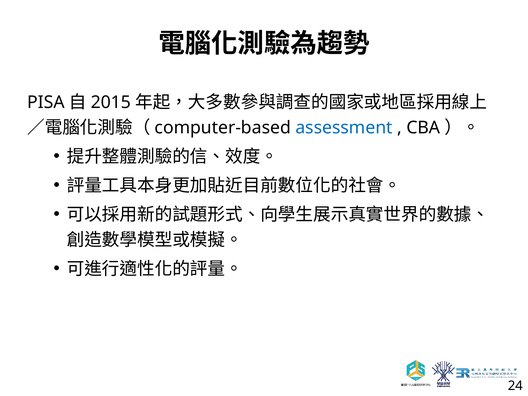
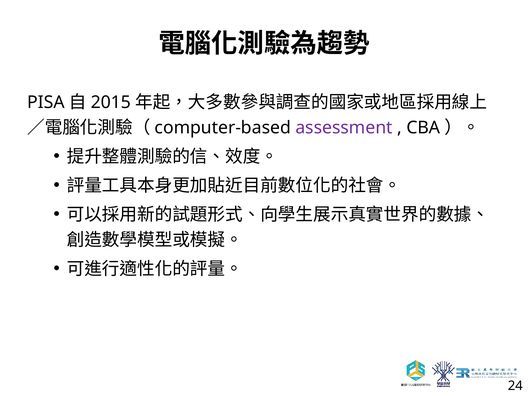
assessment colour: blue -> purple
